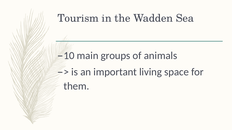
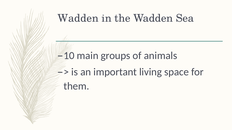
Tourism at (78, 18): Tourism -> Wadden
